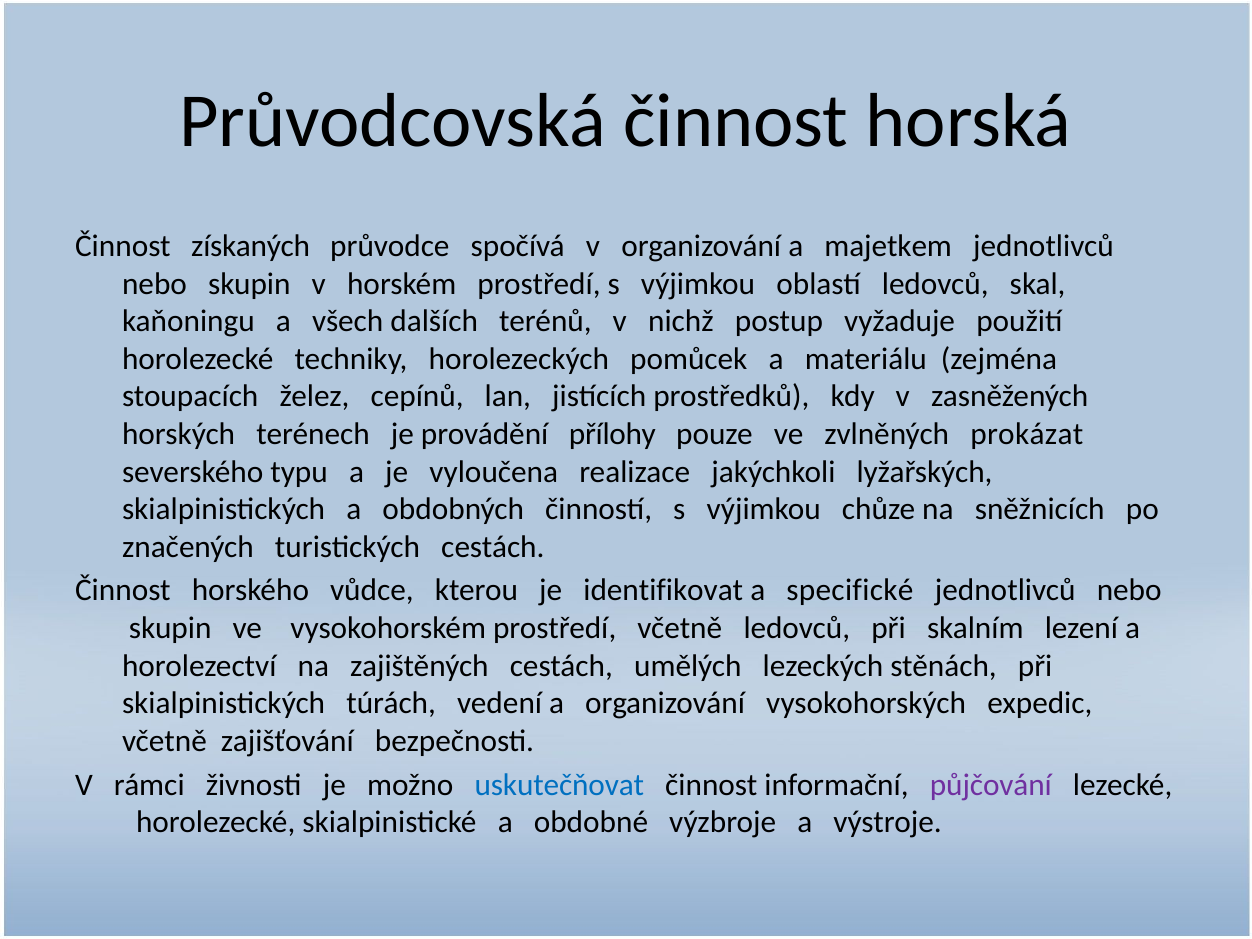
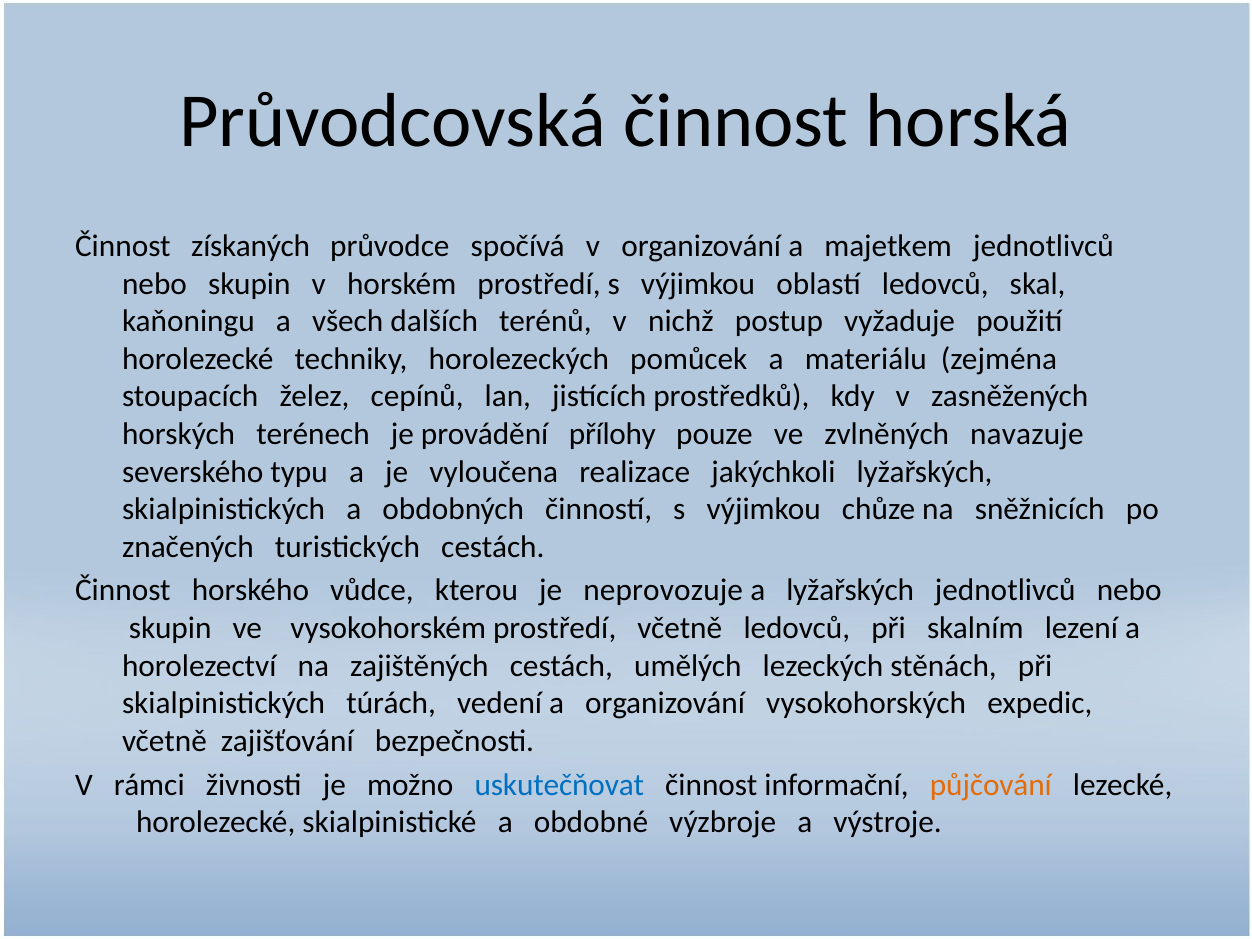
prokázat: prokázat -> navazuje
identifikovat: identifikovat -> neprovozuje
a specifické: specifické -> lyžařských
půjčování colour: purple -> orange
